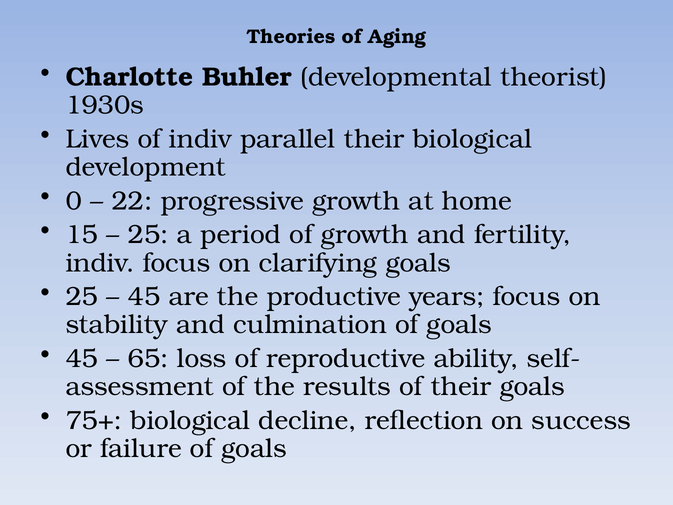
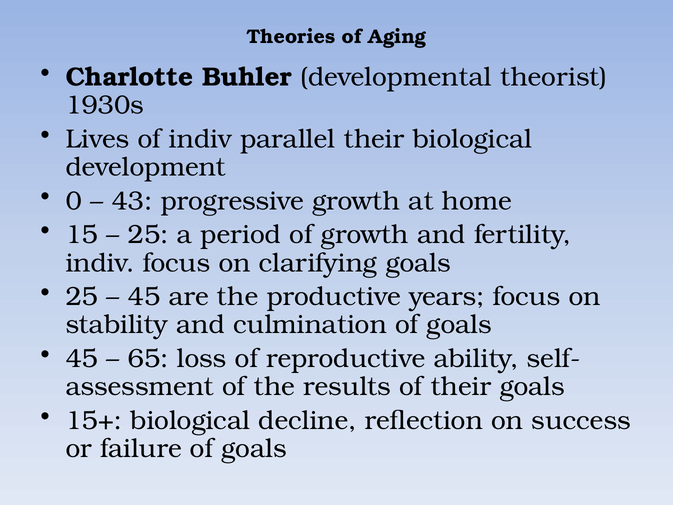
22: 22 -> 43
75+: 75+ -> 15+
